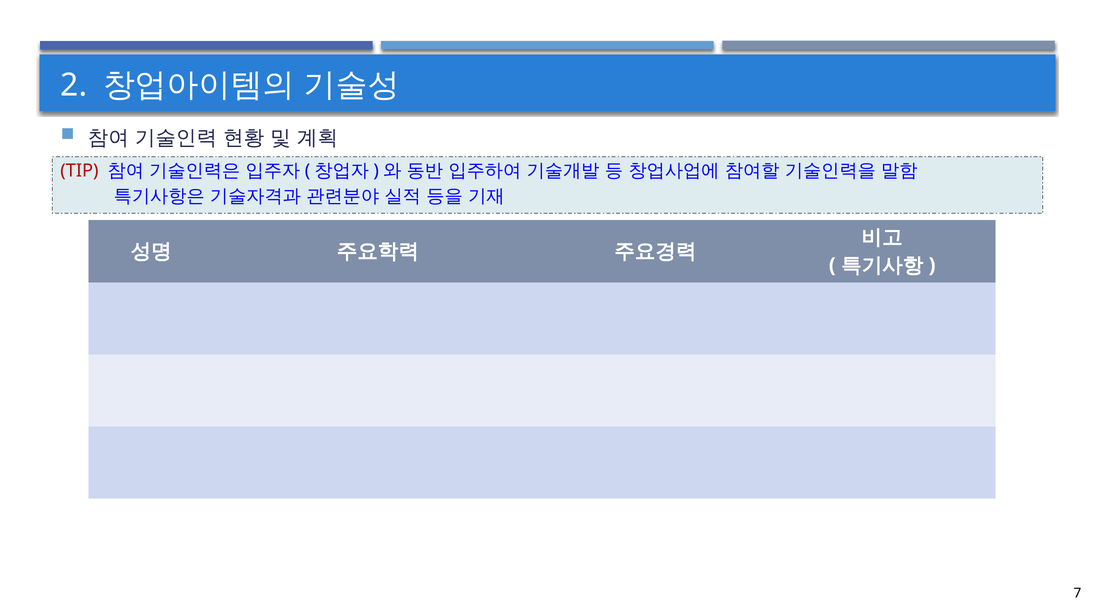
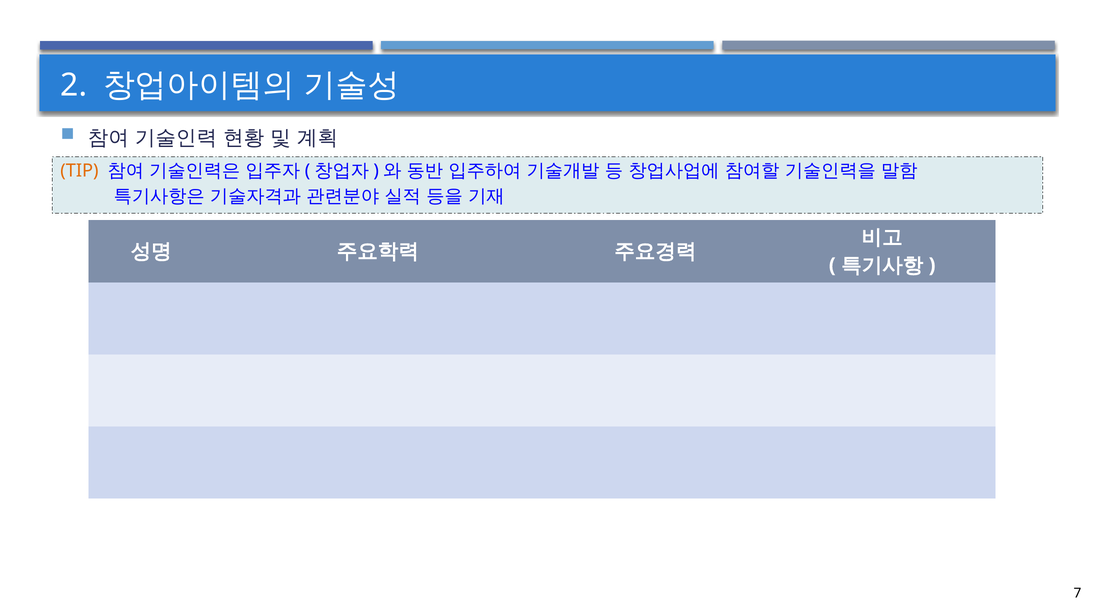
TIP colour: red -> orange
